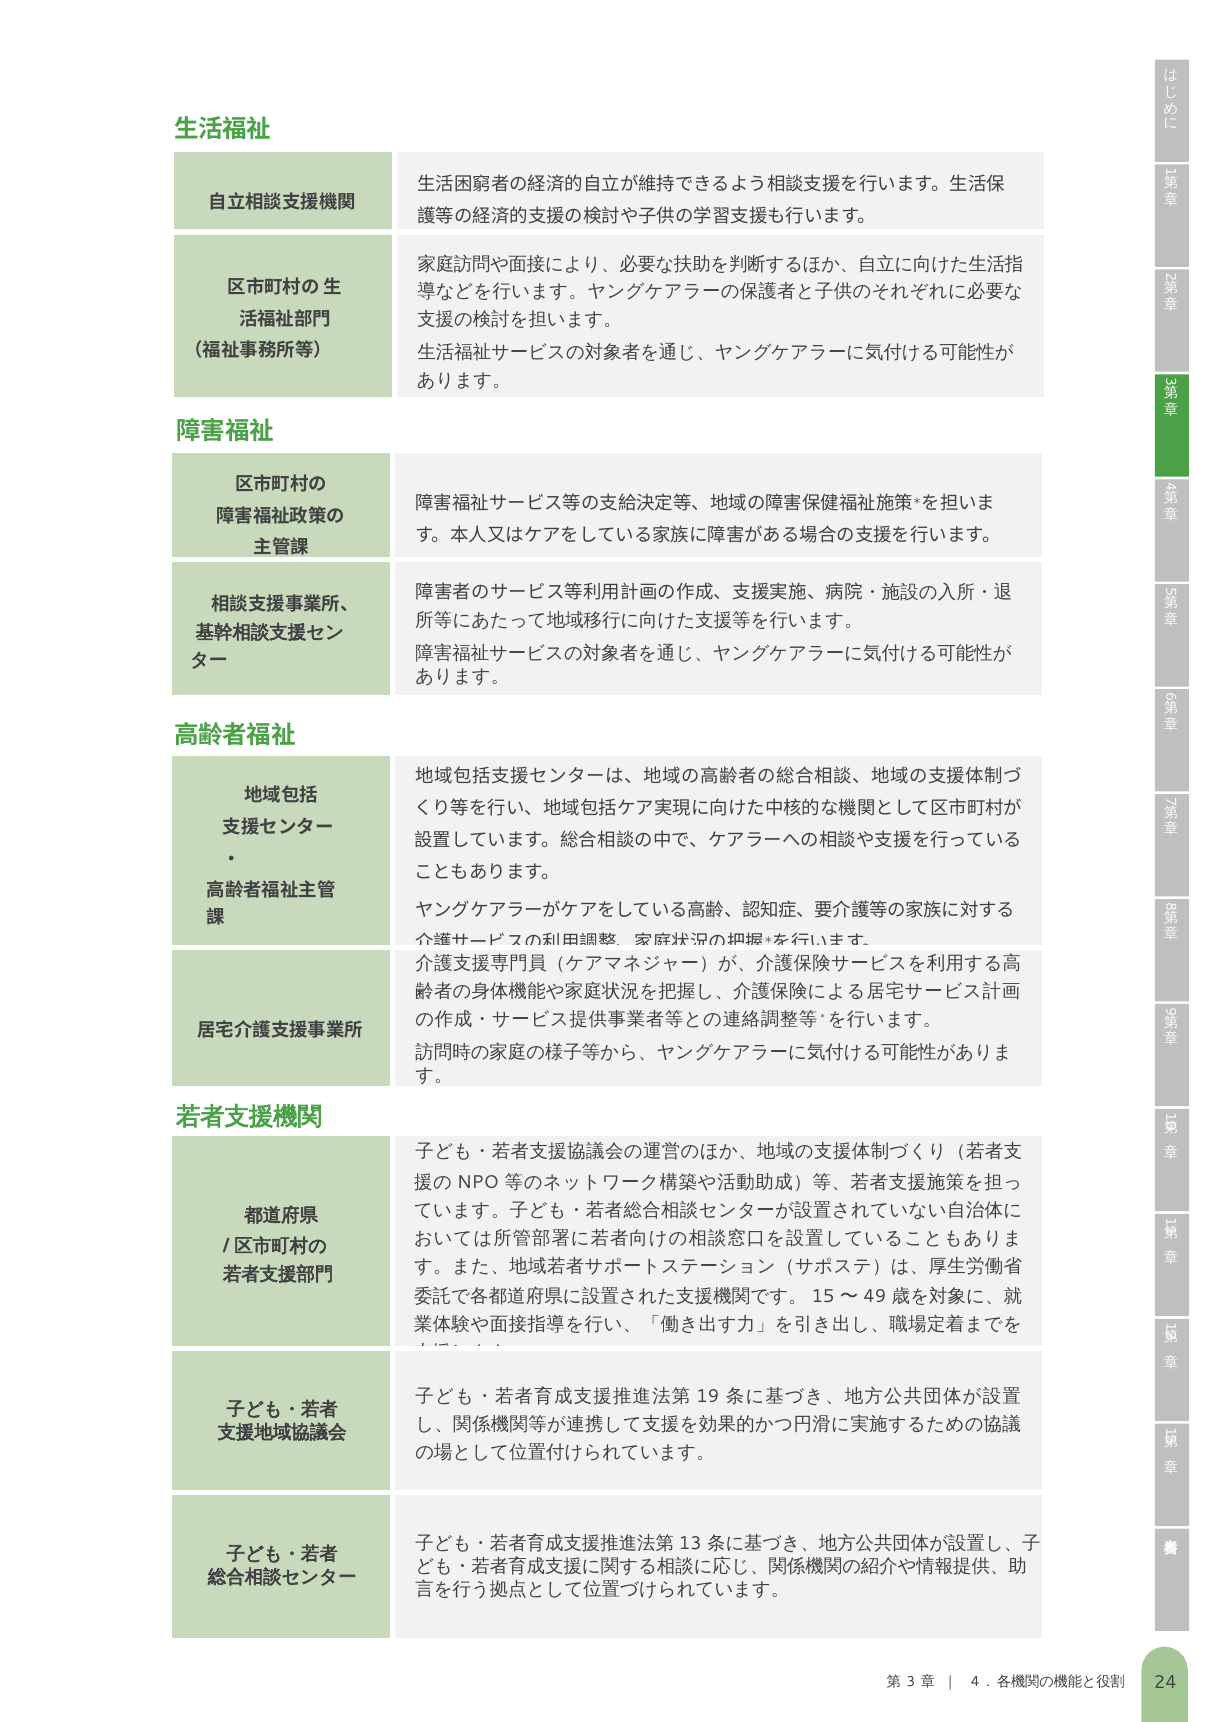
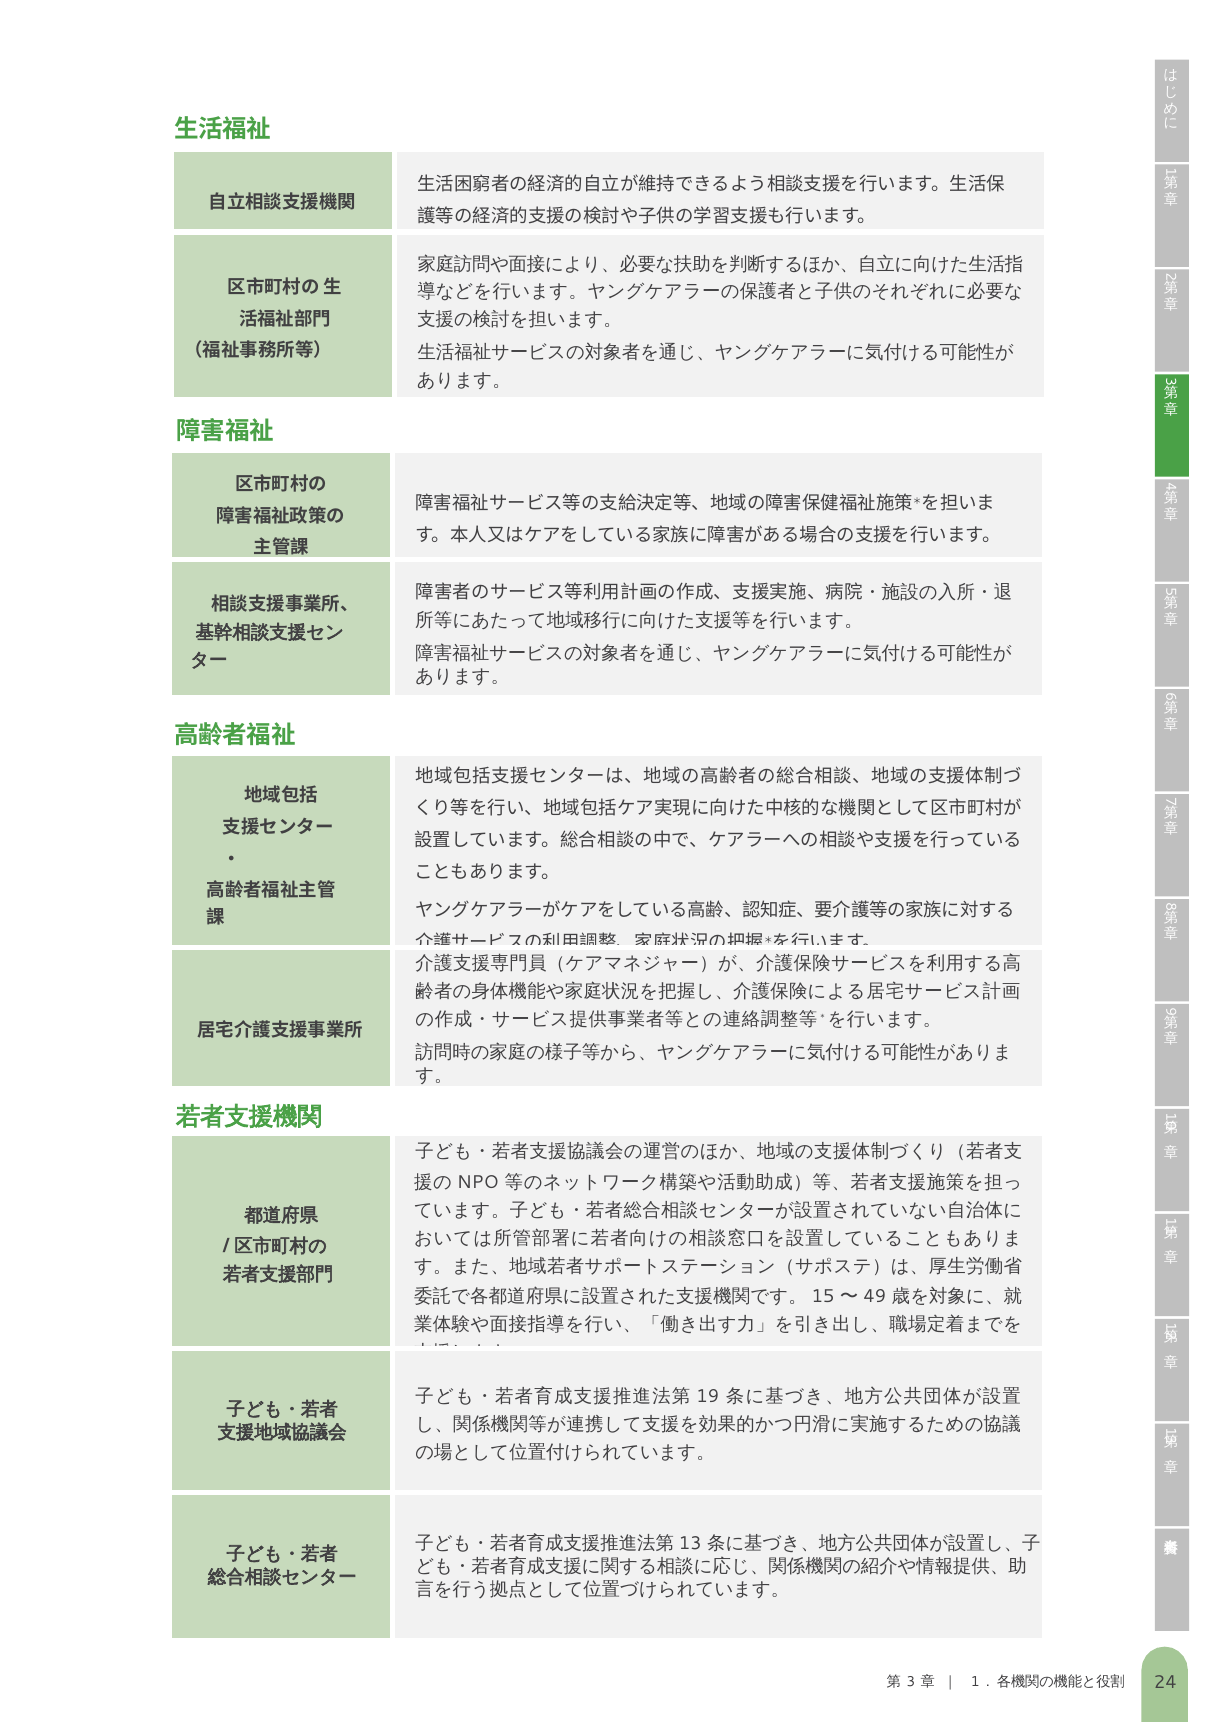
4 at (975, 1682): 4 -> 1
